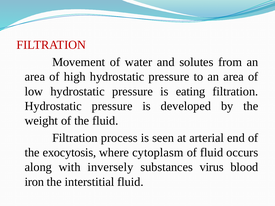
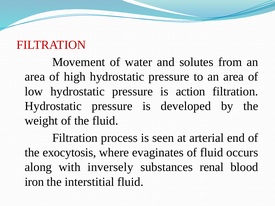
eating: eating -> action
cytoplasm: cytoplasm -> evaginates
virus: virus -> renal
